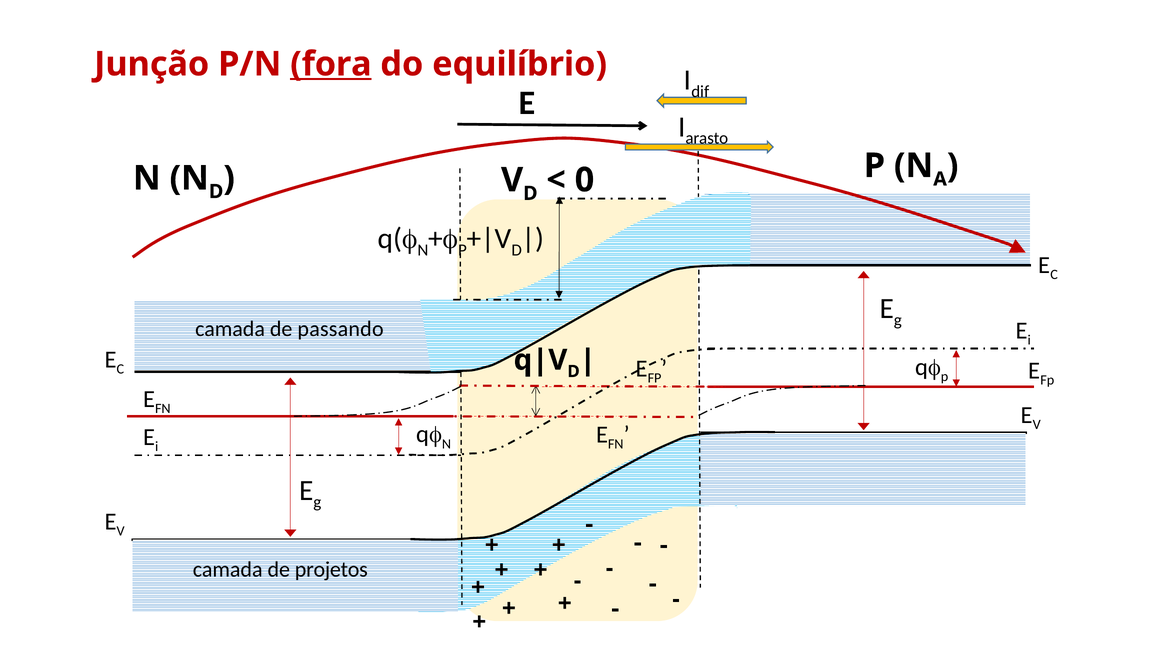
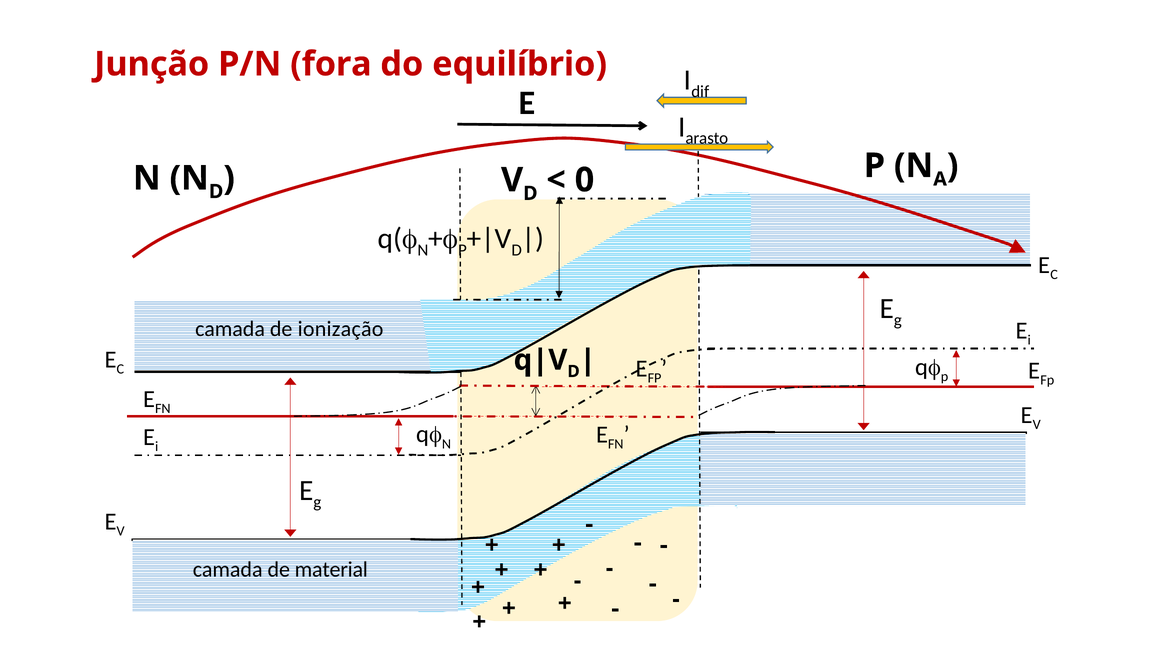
fora underline: present -> none
passando: passando -> ionização
projetos: projetos -> material
